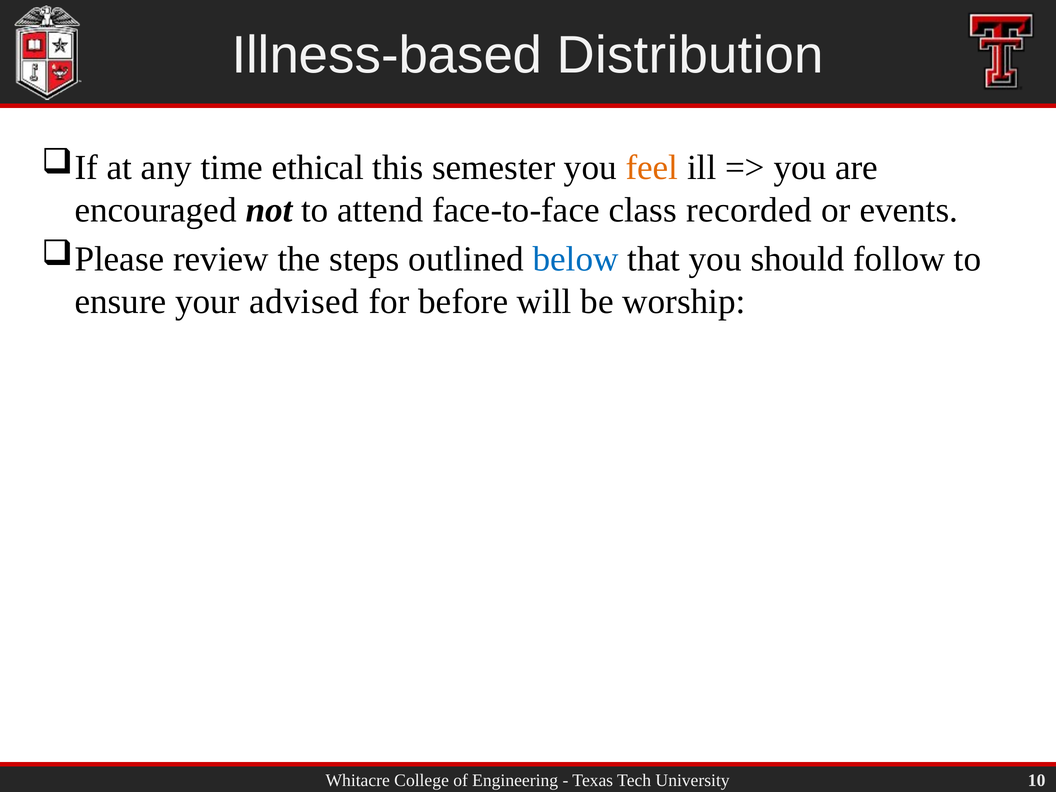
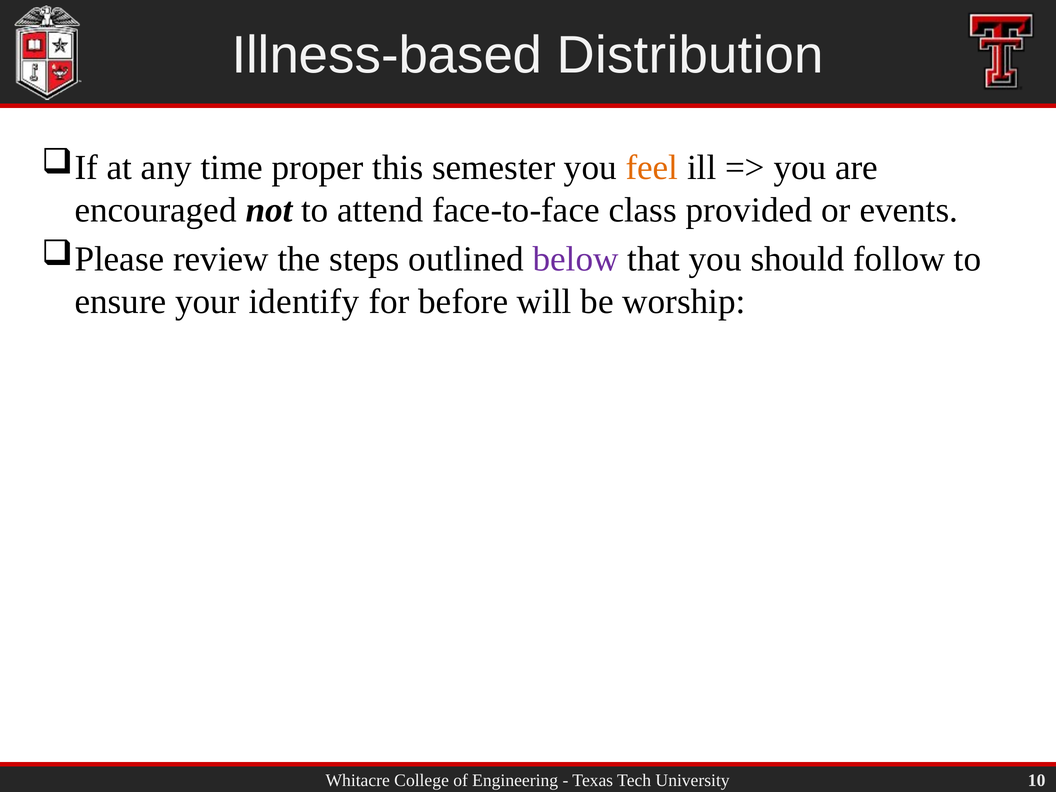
ethical: ethical -> proper
recorded: recorded -> provided
below colour: blue -> purple
advised: advised -> identify
